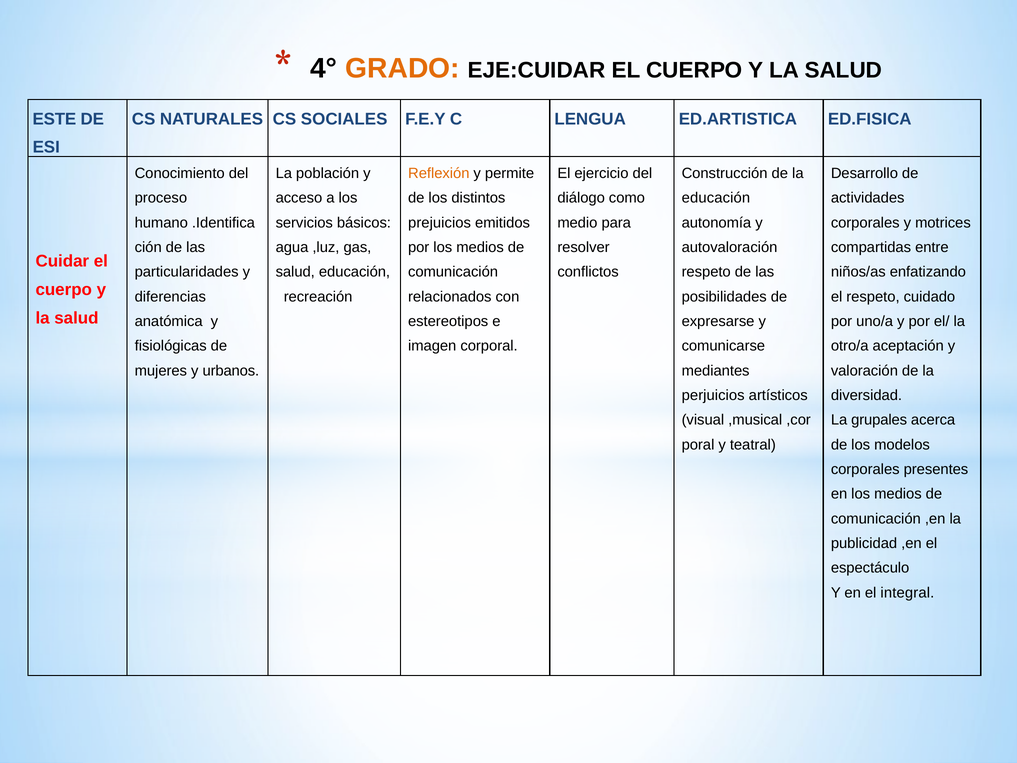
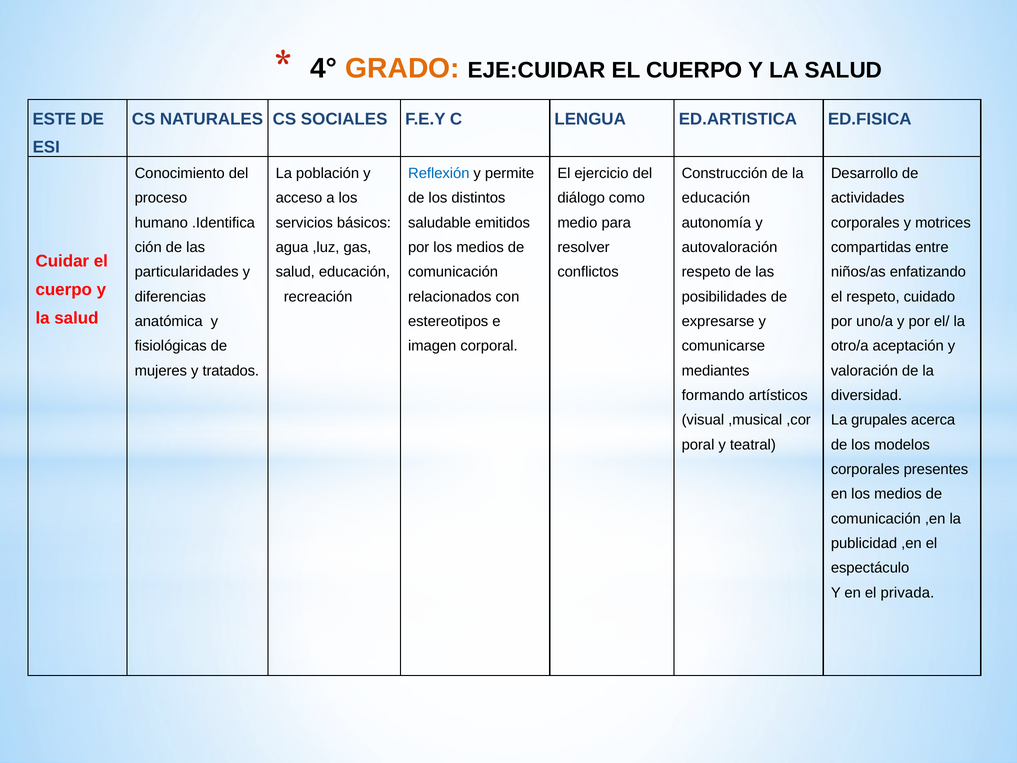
Reflexión colour: orange -> blue
prejuicios: prejuicios -> saludable
urbanos: urbanos -> tratados
perjuicios: perjuicios -> formando
integral: integral -> privada
